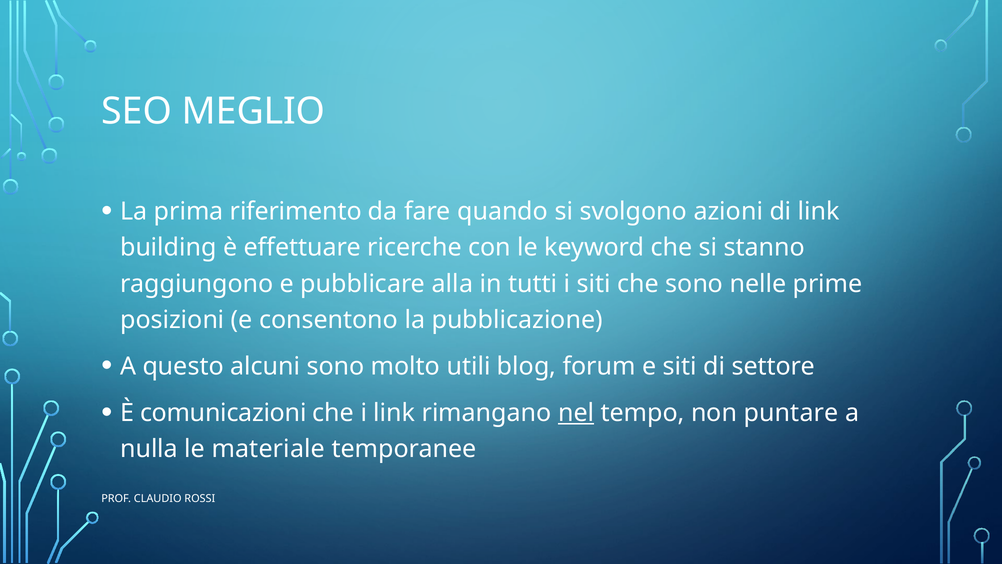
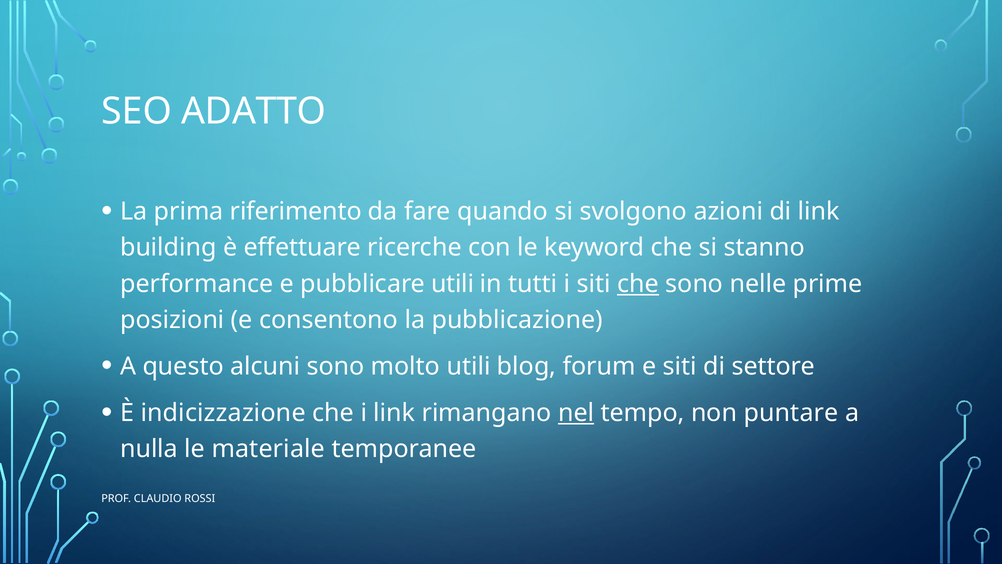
MEGLIO: MEGLIO -> ADATTO
raggiungono: raggiungono -> performance
pubblicare alla: alla -> utili
che at (638, 284) underline: none -> present
comunicazioni: comunicazioni -> indicizzazione
